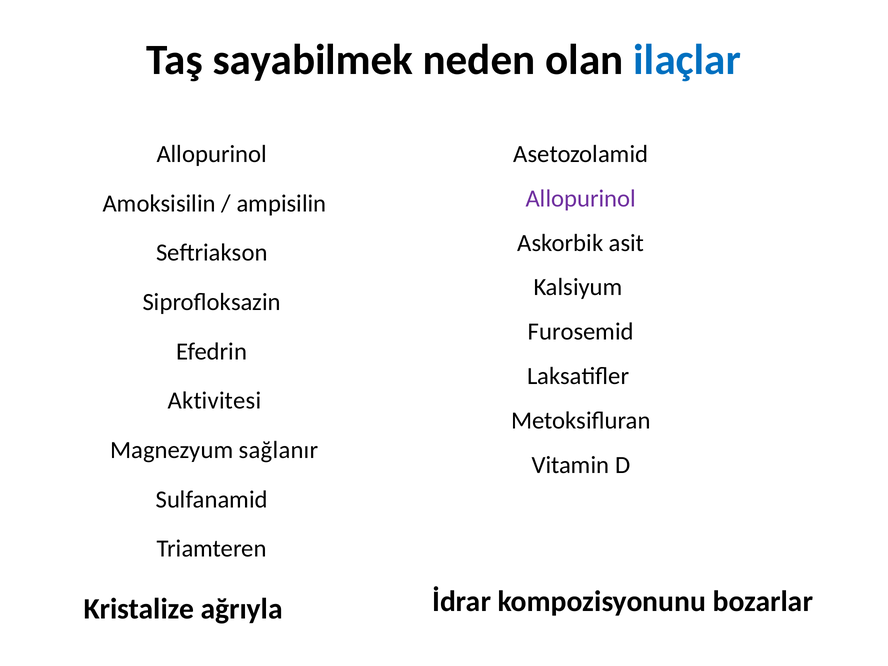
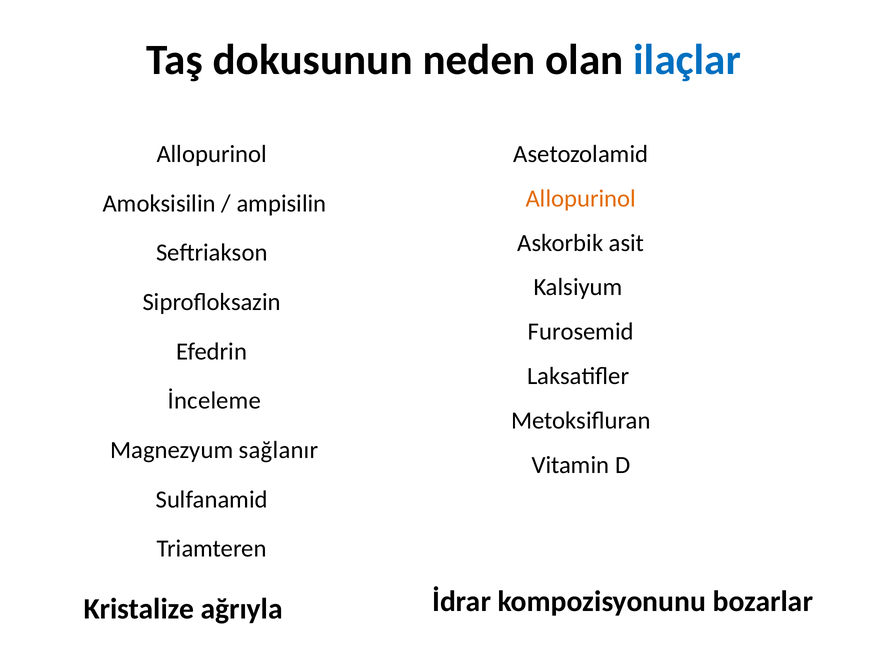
sayabilmek: sayabilmek -> dokusunun
Allopurinol at (581, 198) colour: purple -> orange
Aktivitesi: Aktivitesi -> İnceleme
